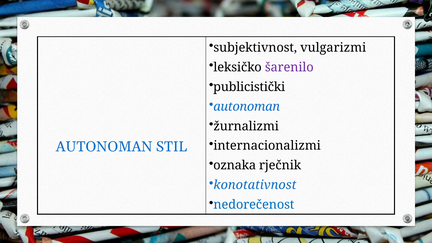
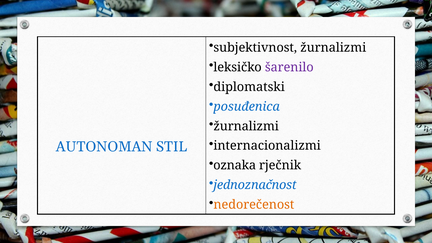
subjektivnost vulgarizmi: vulgarizmi -> žurnalizmi
publicistički: publicistički -> diplomatski
autonoman at (247, 107): autonoman -> posuđenica
konotativnost: konotativnost -> jednoznačnost
nedorečenost colour: blue -> orange
